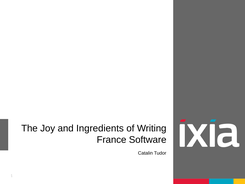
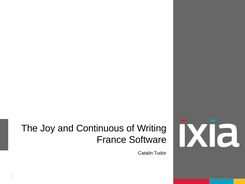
Ingredients: Ingredients -> Continuous
